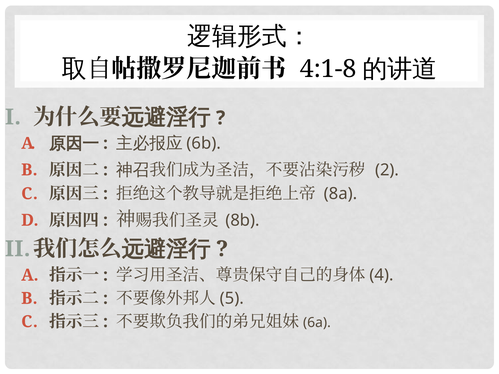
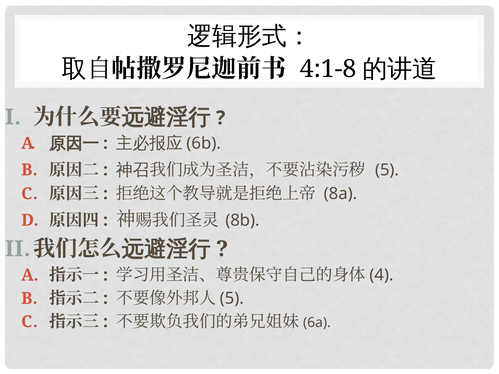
2 at (387, 170): 2 -> 5
